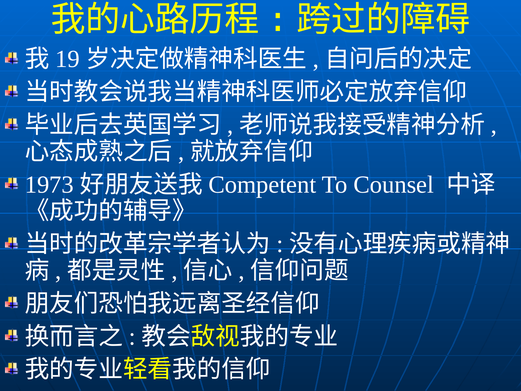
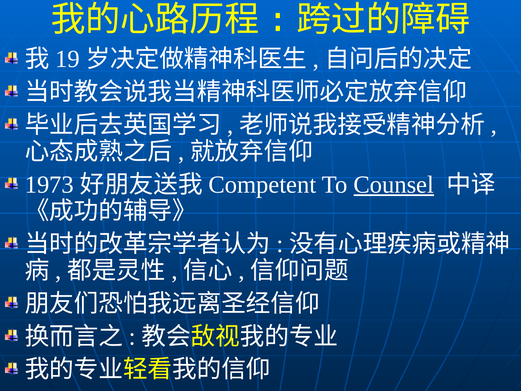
Counsel underline: none -> present
